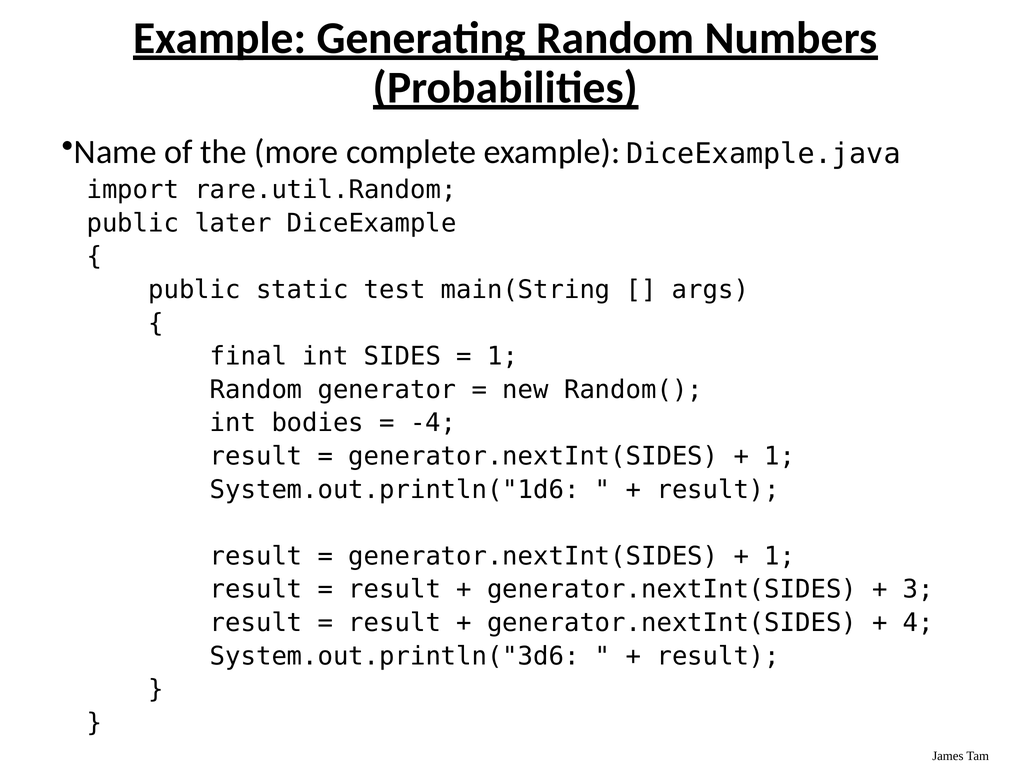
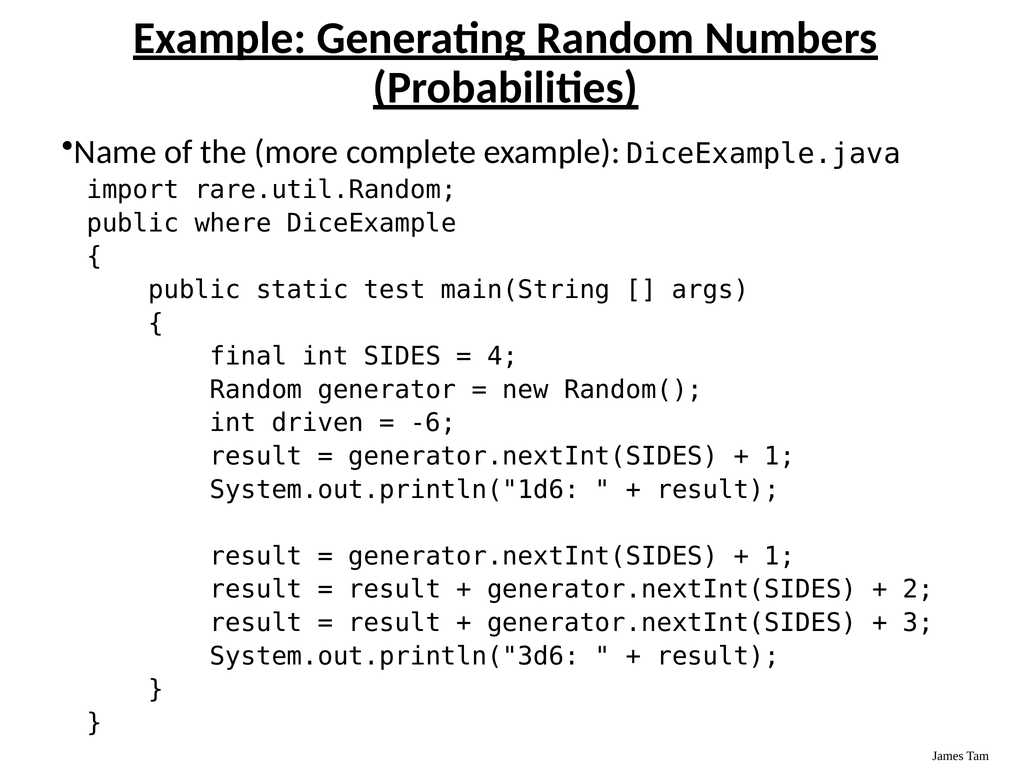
later: later -> where
1 at (503, 356): 1 -> 4
bodies: bodies -> driven
-4: -4 -> -6
3: 3 -> 2
4: 4 -> 3
